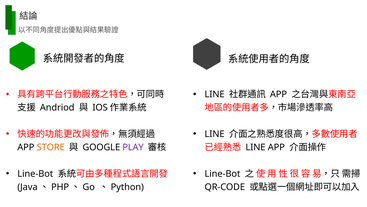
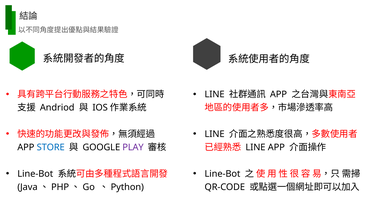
STORE colour: orange -> blue
